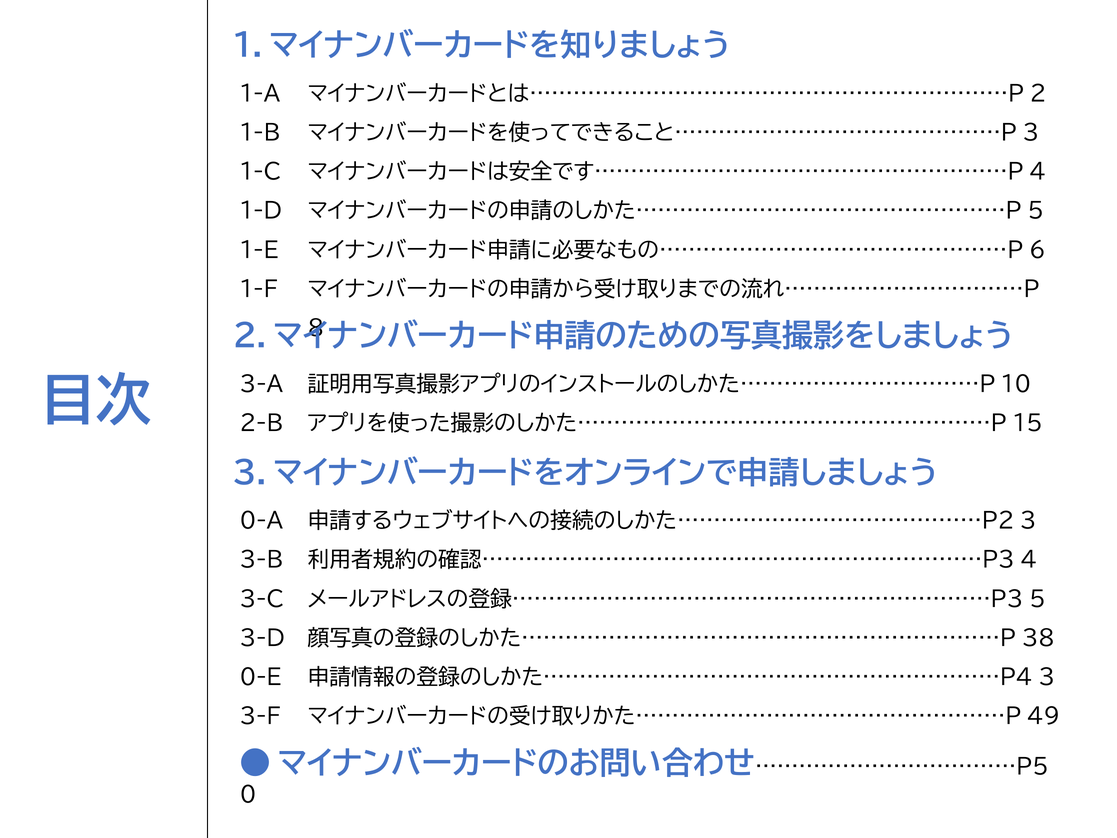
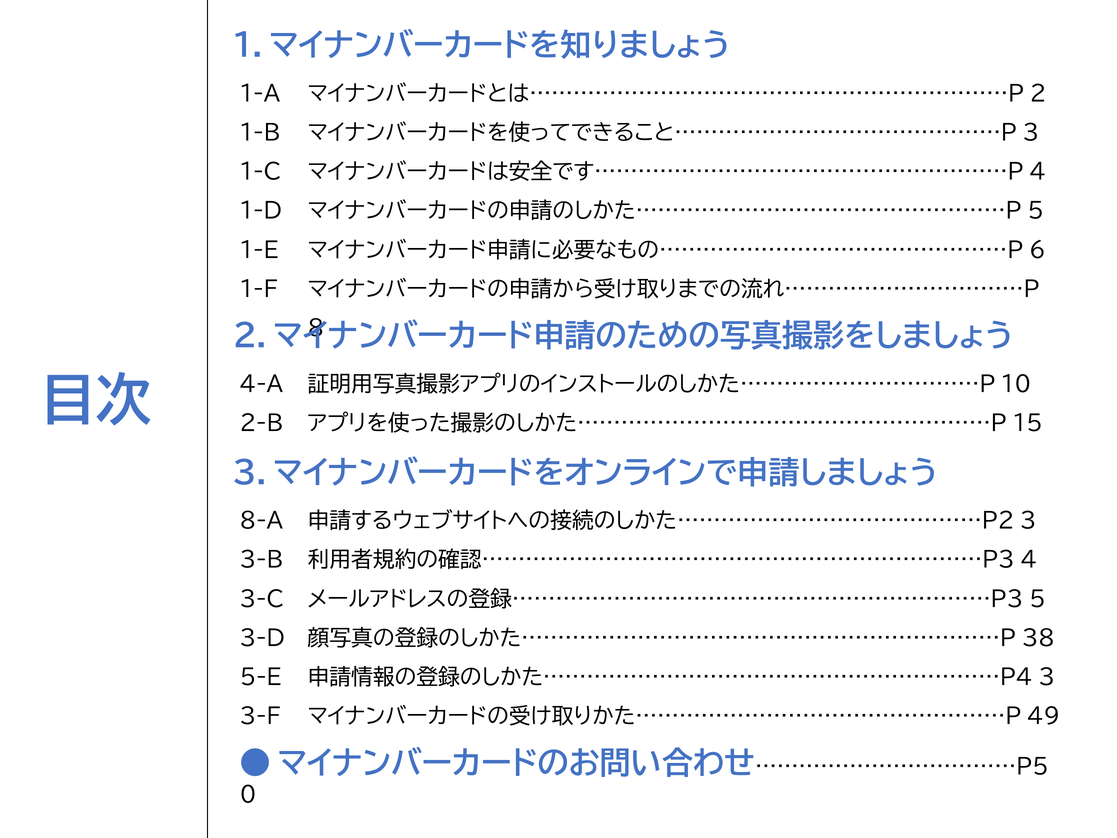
3-A: 3-A -> 4-A
0-A: 0-A -> 8-A
0-E: 0-E -> 5-E
